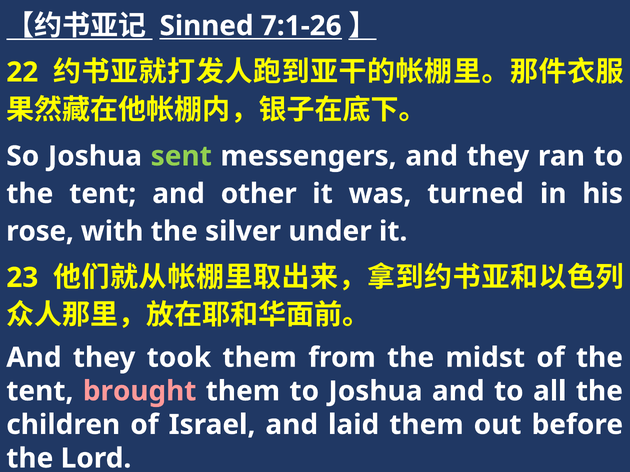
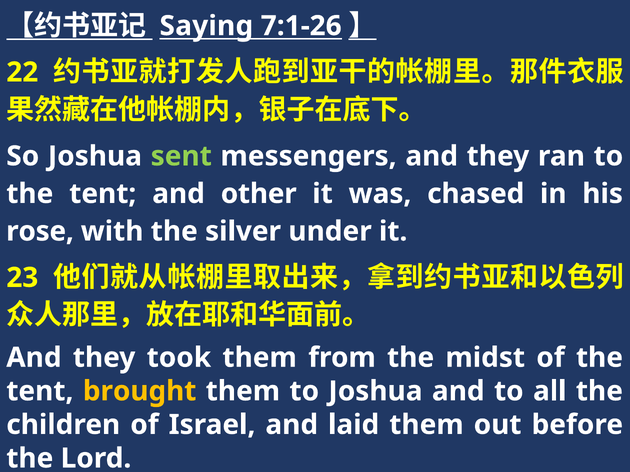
Sinned: Sinned -> Saying
turned: turned -> chased
brought colour: pink -> yellow
